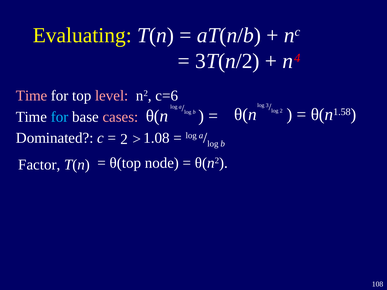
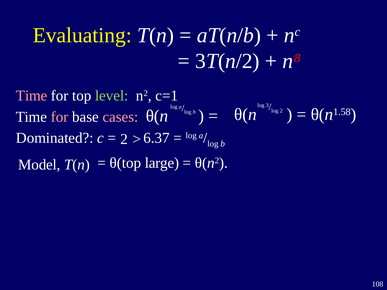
4: 4 -> 8
level colour: pink -> light green
c=6: c=6 -> c=1
for at (60, 117) colour: light blue -> pink
1.08: 1.08 -> 6.37
node: node -> large
Factor: Factor -> Model
